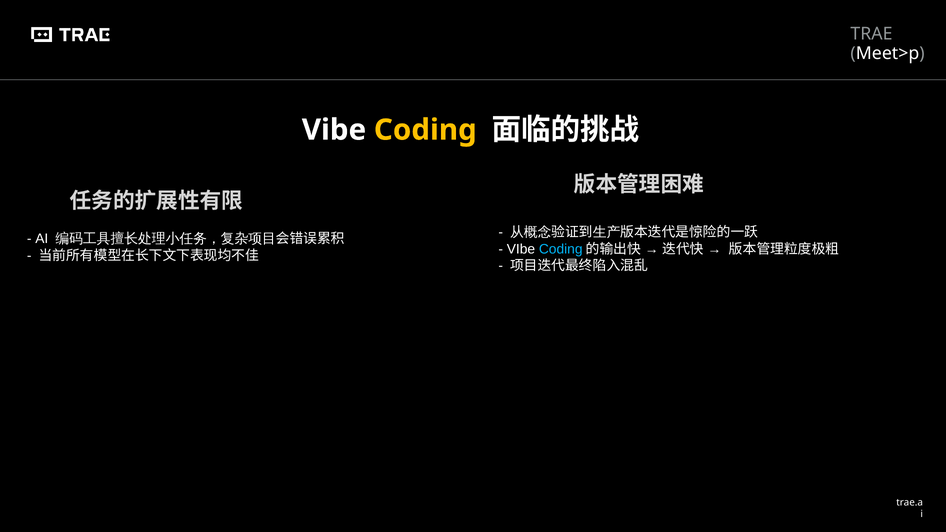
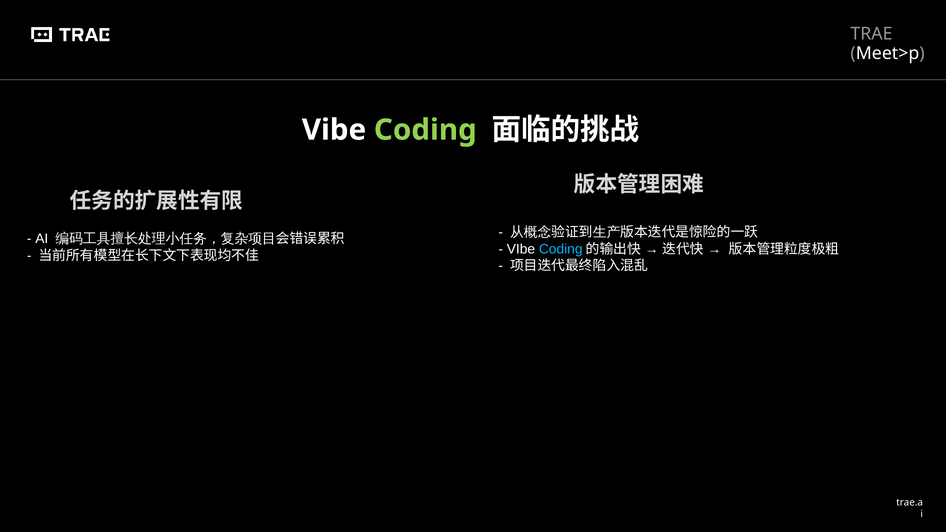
Coding at (425, 130) colour: yellow -> light green
